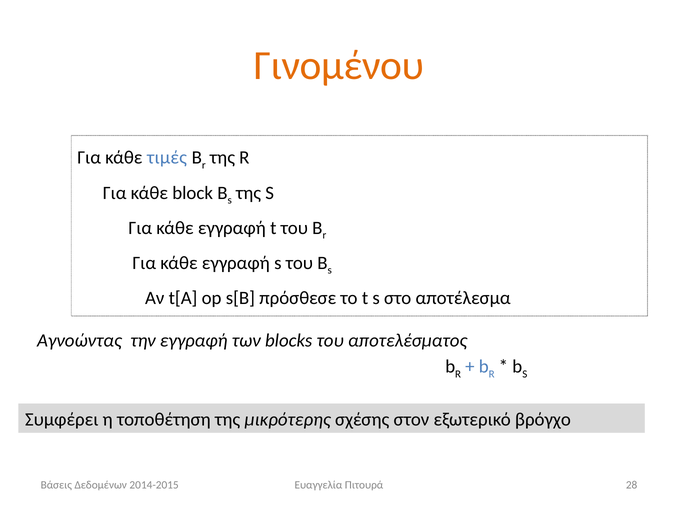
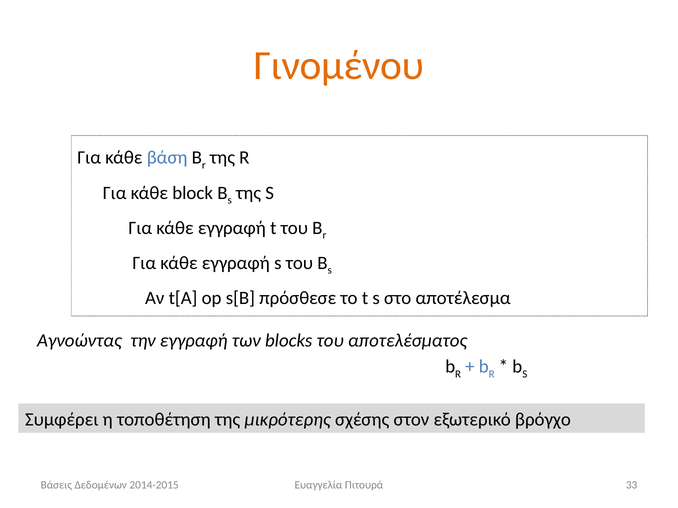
τιμές: τιμές -> βάση
28: 28 -> 33
